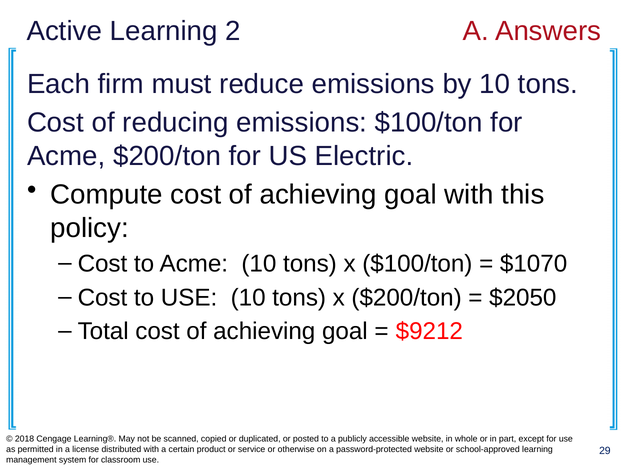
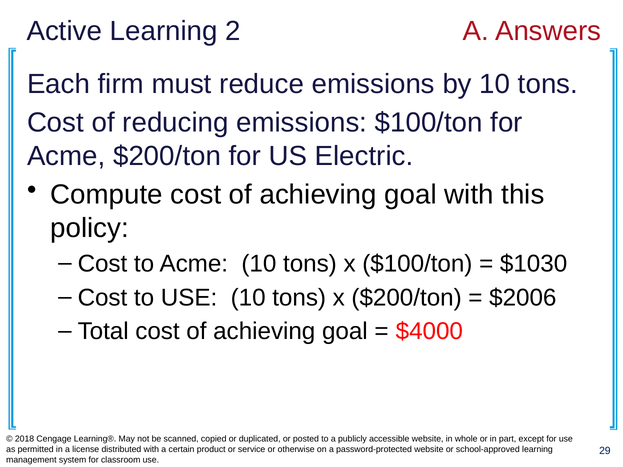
$1070: $1070 -> $1030
$2050: $2050 -> $2006
$9212: $9212 -> $4000
